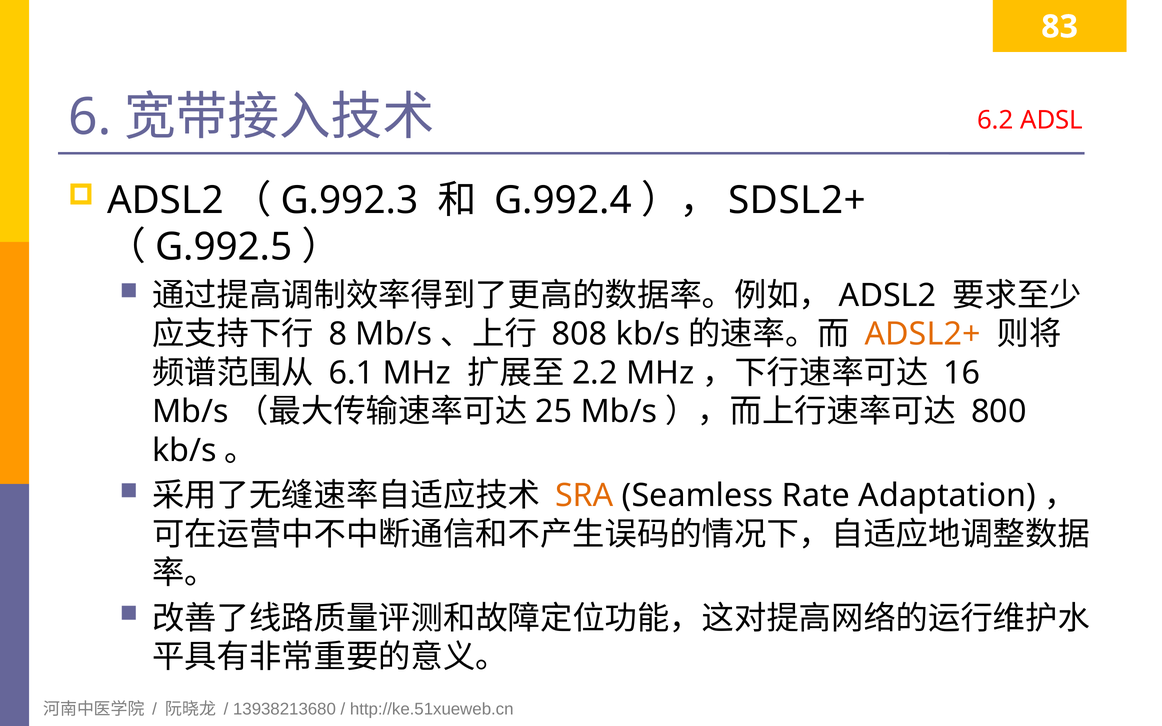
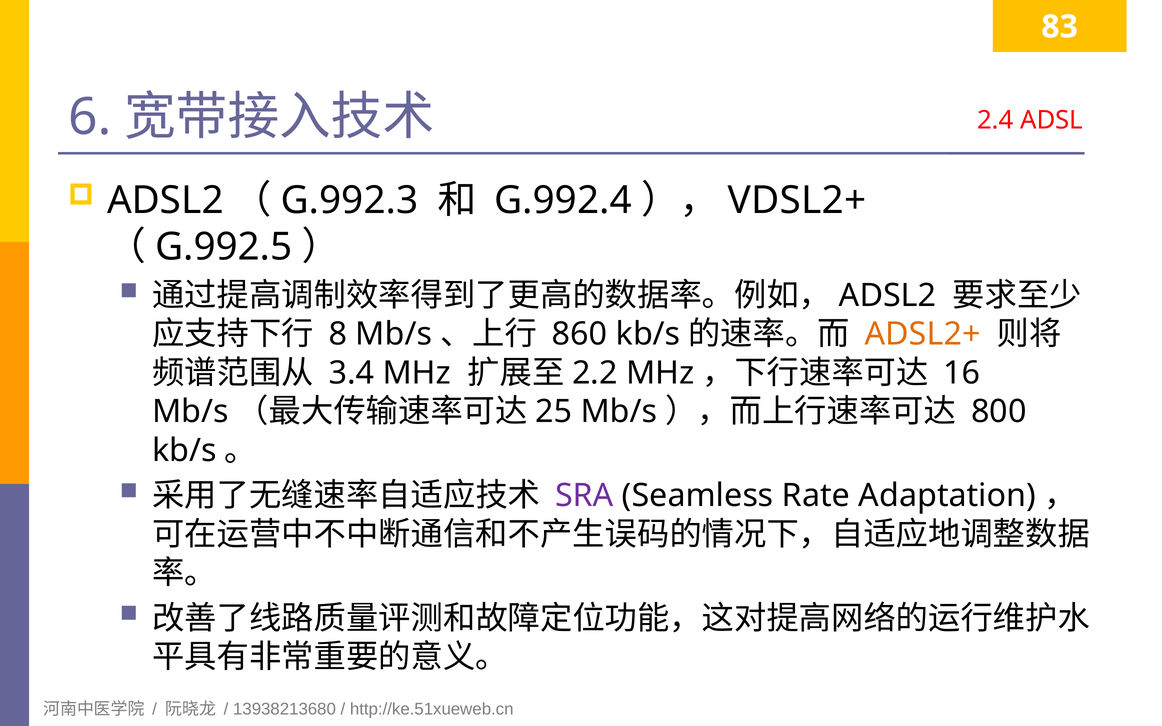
6.2: 6.2 -> 2.4
SDSL2+: SDSL2+ -> VDSL2+
808: 808 -> 860
6.1: 6.1 -> 3.4
SRA colour: orange -> purple
